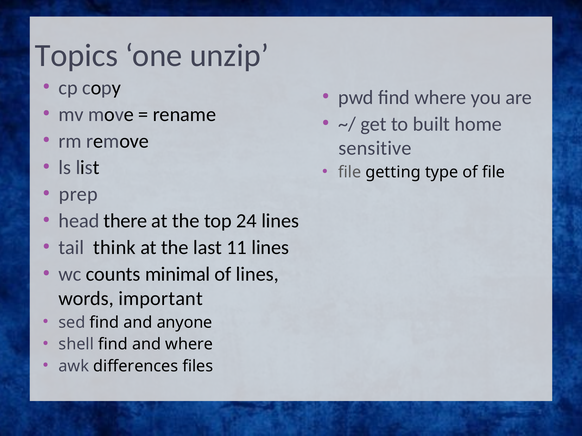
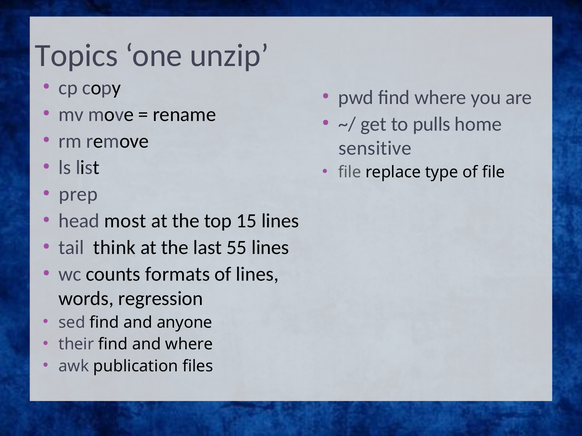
built: built -> pulls
getting: getting -> replace
there: there -> most
24: 24 -> 15
11: 11 -> 55
minimal: minimal -> formats
important: important -> regression
shell: shell -> their
differences: differences -> publication
